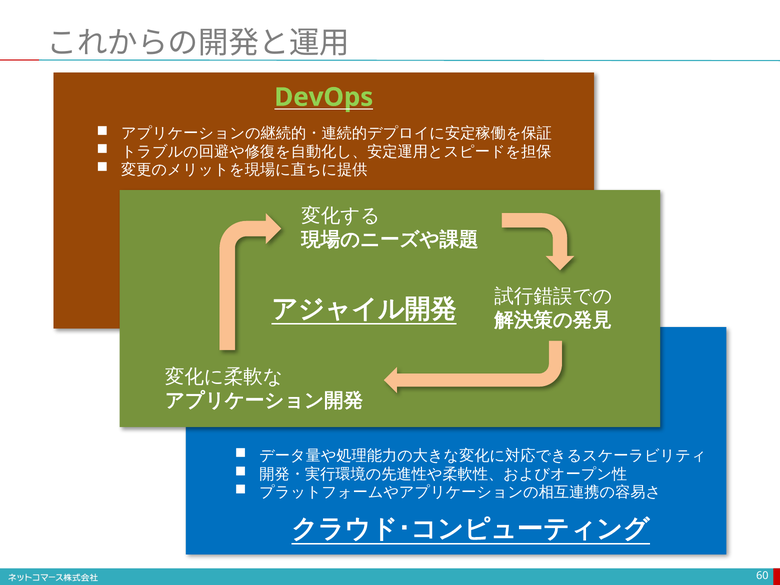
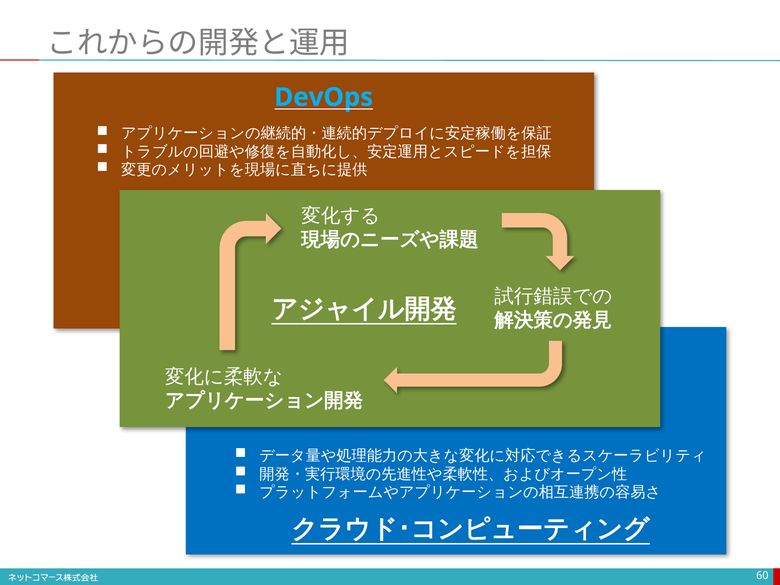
DevOps colour: light green -> light blue
